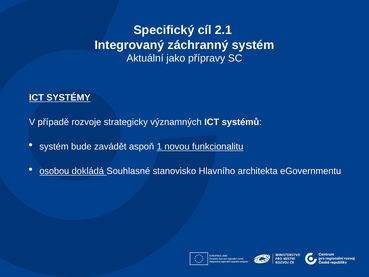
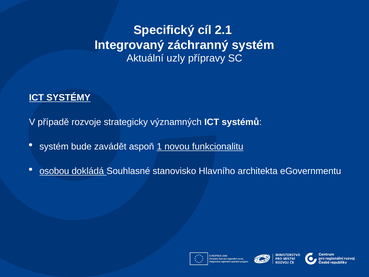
jako: jako -> uzly
